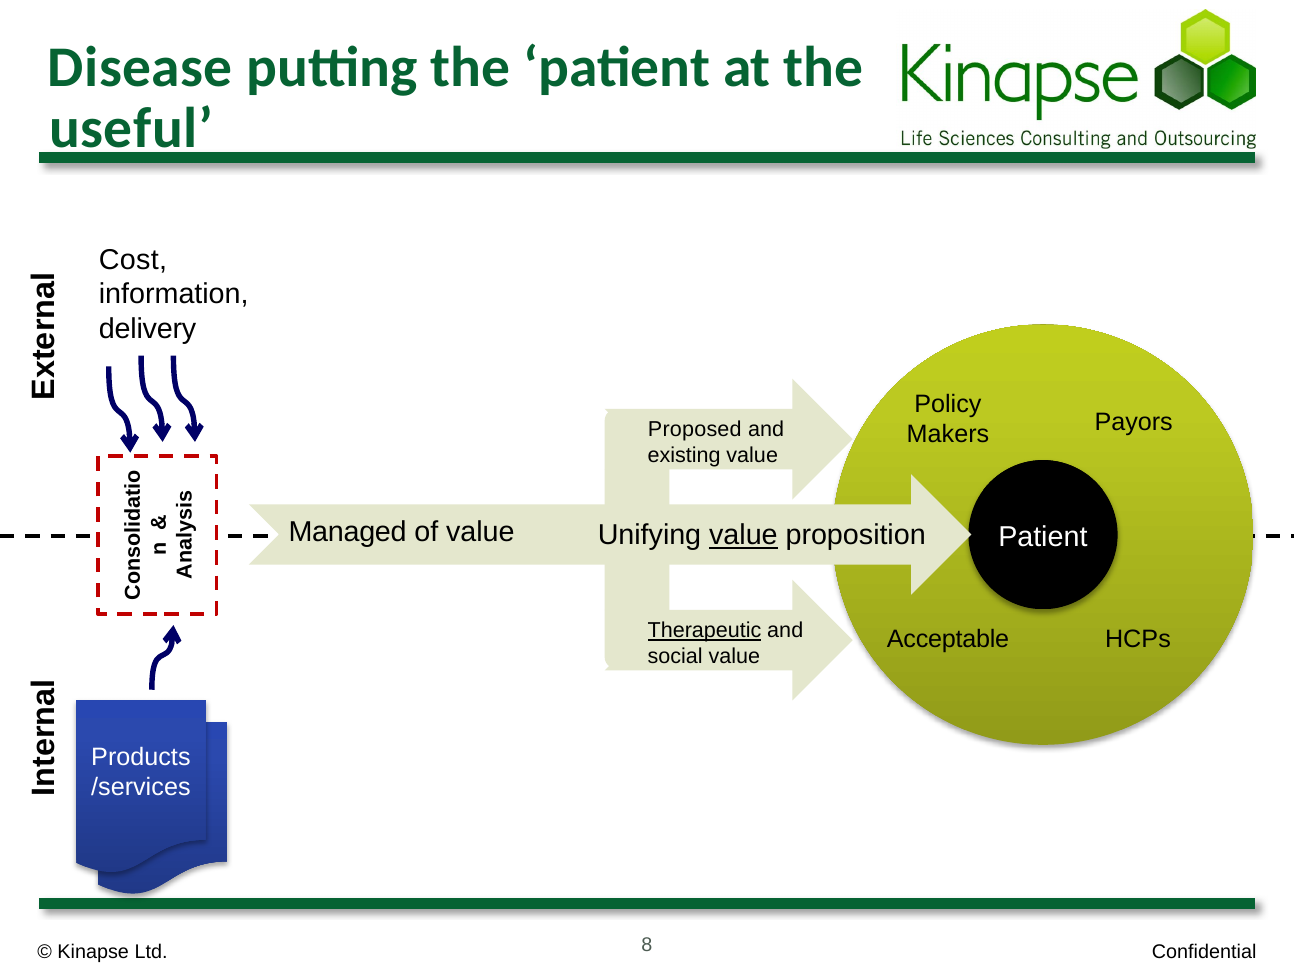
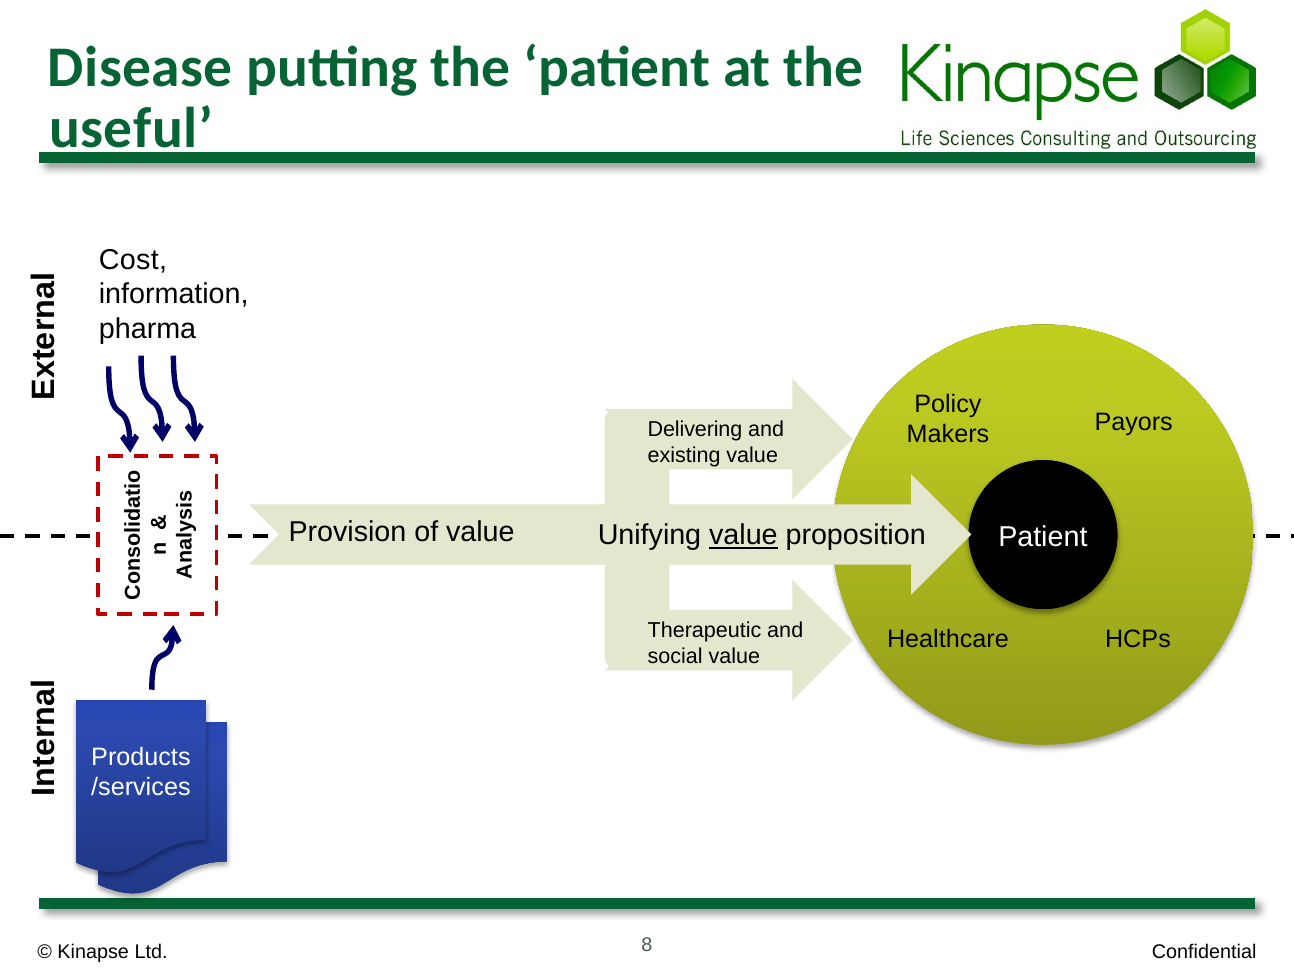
delivery: delivery -> pharma
Proposed: Proposed -> Delivering
Managed: Managed -> Provision
Therapeutic underline: present -> none
Acceptable: Acceptable -> Healthcare
